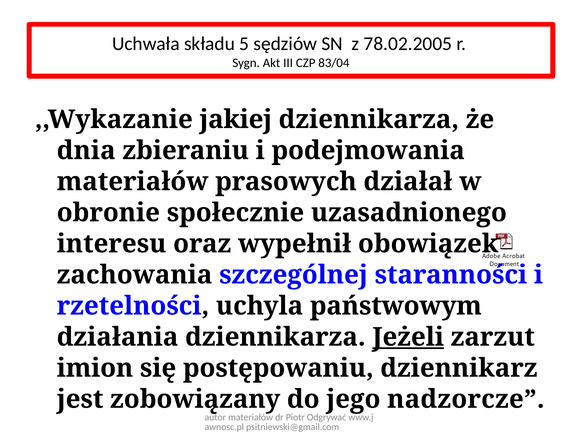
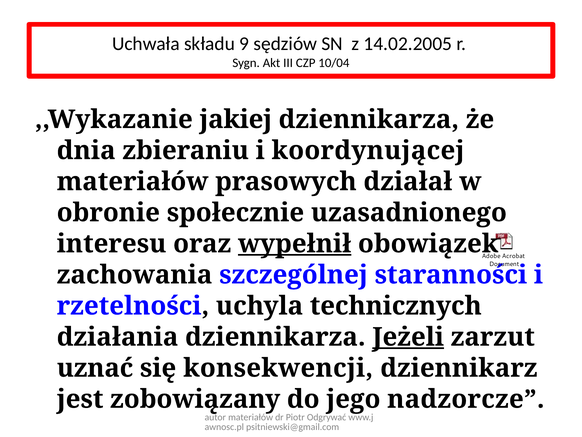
5: 5 -> 9
78.02.2005: 78.02.2005 -> 14.02.2005
83/04: 83/04 -> 10/04
podejmowania: podejmowania -> koordynującej
wypełnił underline: none -> present
państwowym: państwowym -> technicznych
imion: imion -> uznać
postępowaniu: postępowaniu -> konsekwencji
